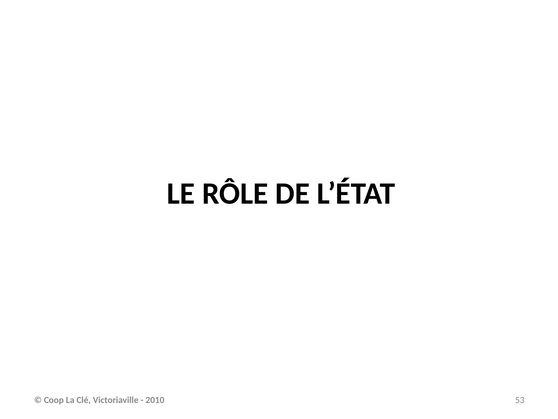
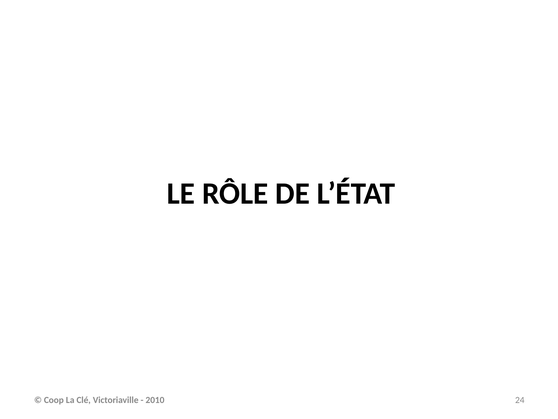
53: 53 -> 24
